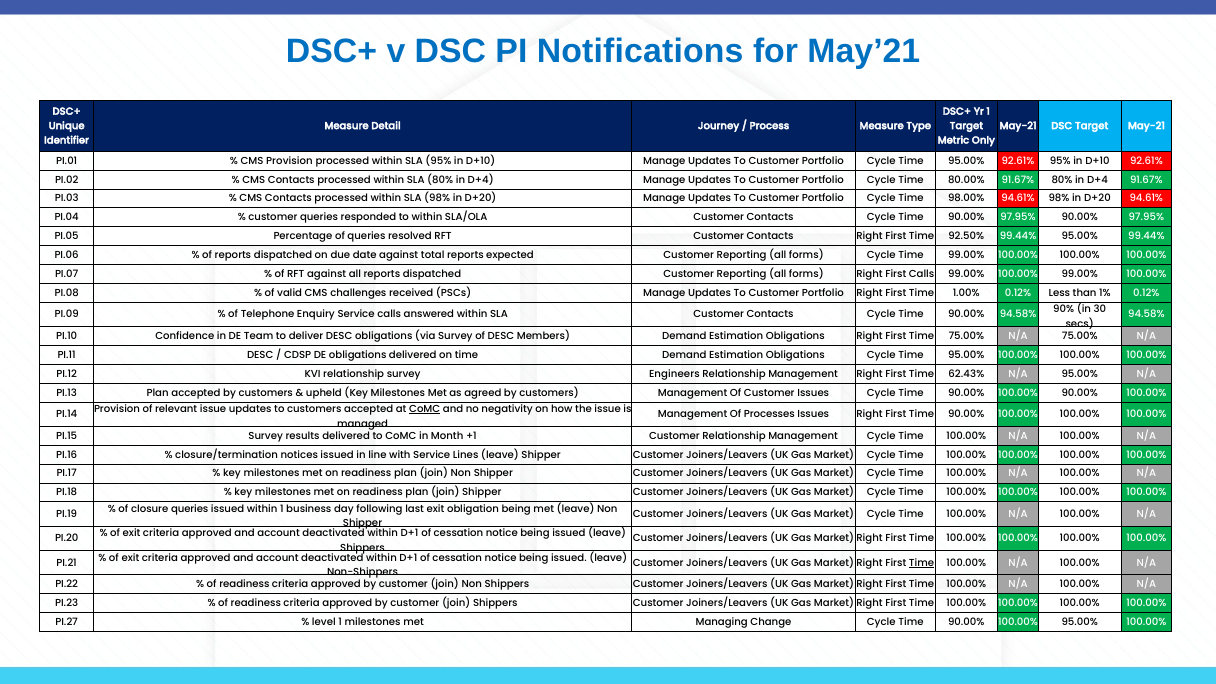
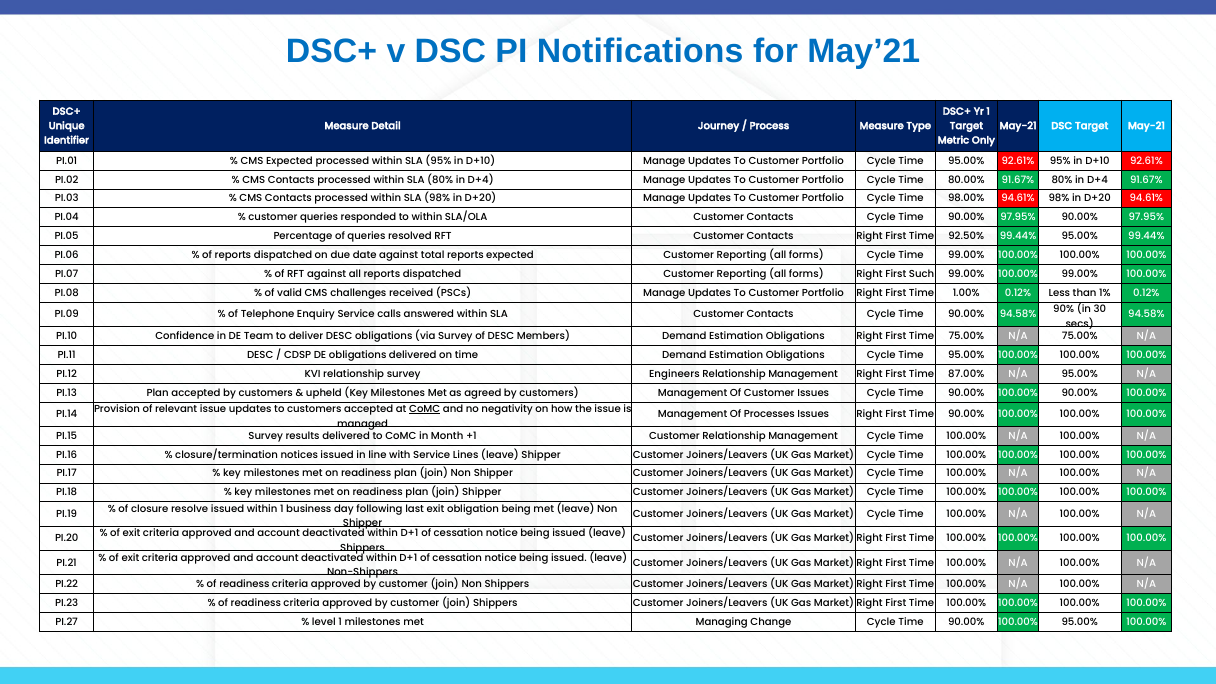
CMS Provision: Provision -> Expected
First Calls: Calls -> Such
62.43%: 62.43% -> 87.00%
closure queries: queries -> resolve
Time at (922, 563) underline: present -> none
